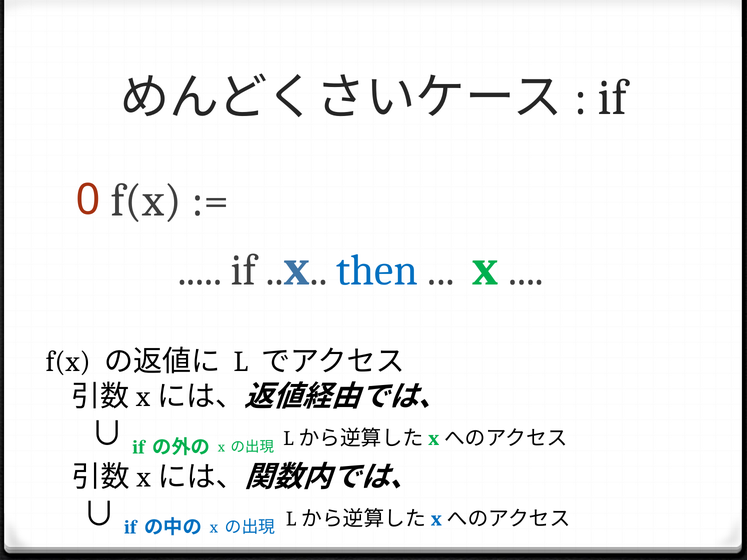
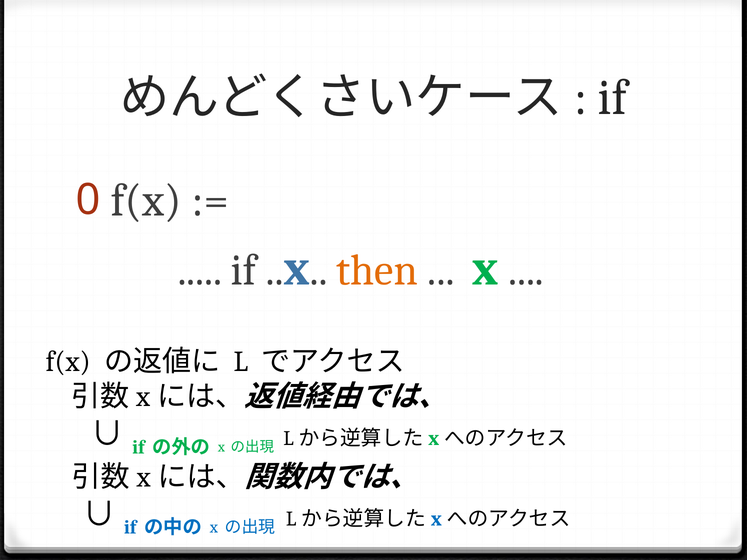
then colour: blue -> orange
